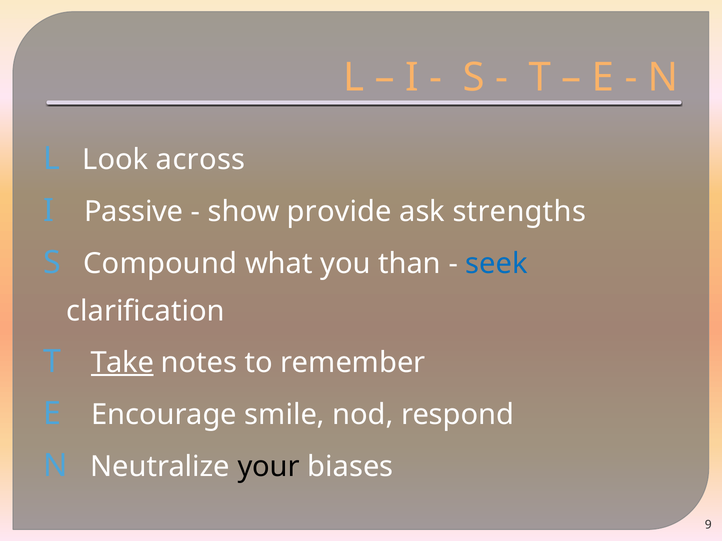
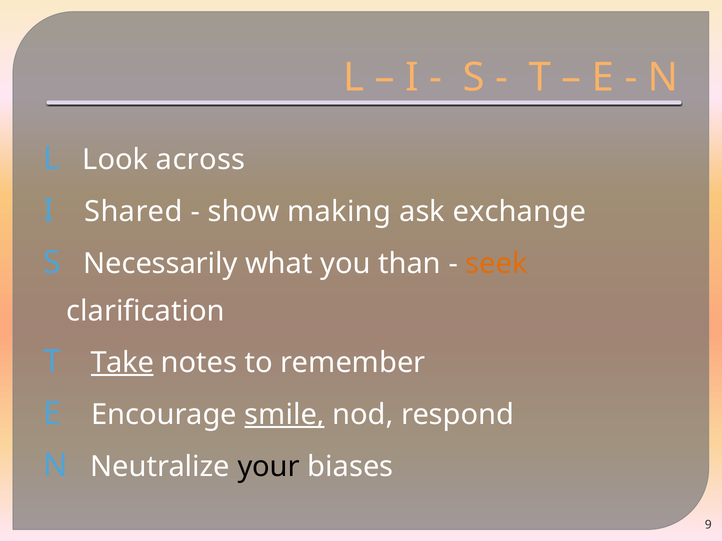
Passive: Passive -> Shared
provide: provide -> making
strengths: strengths -> exchange
Compound: Compound -> Necessarily
seek colour: blue -> orange
smile underline: none -> present
